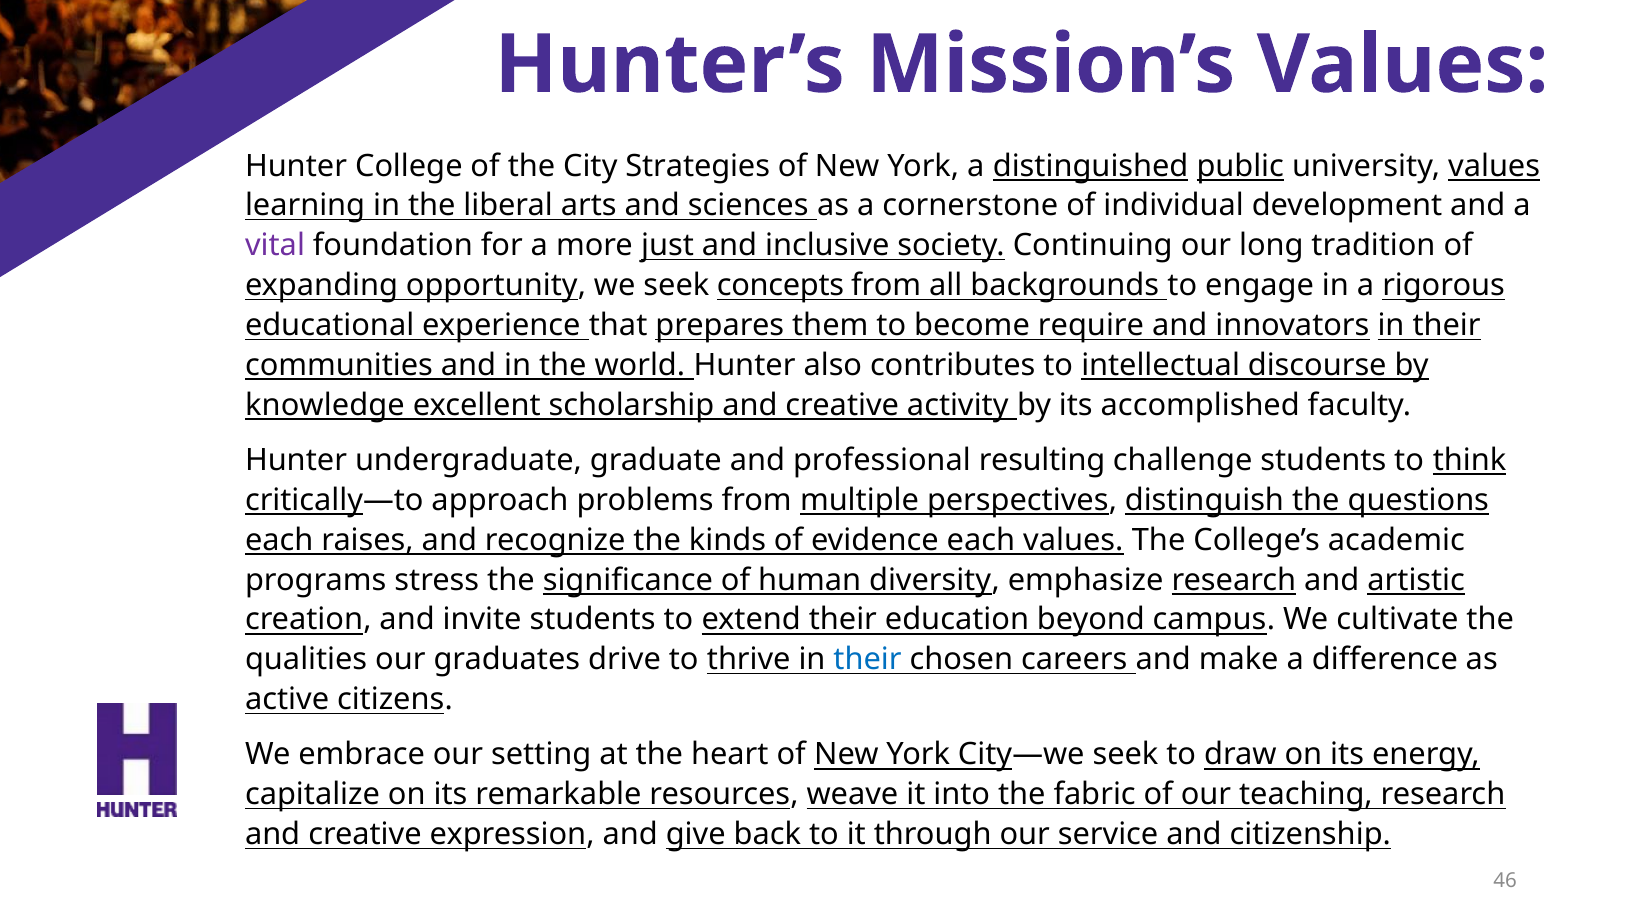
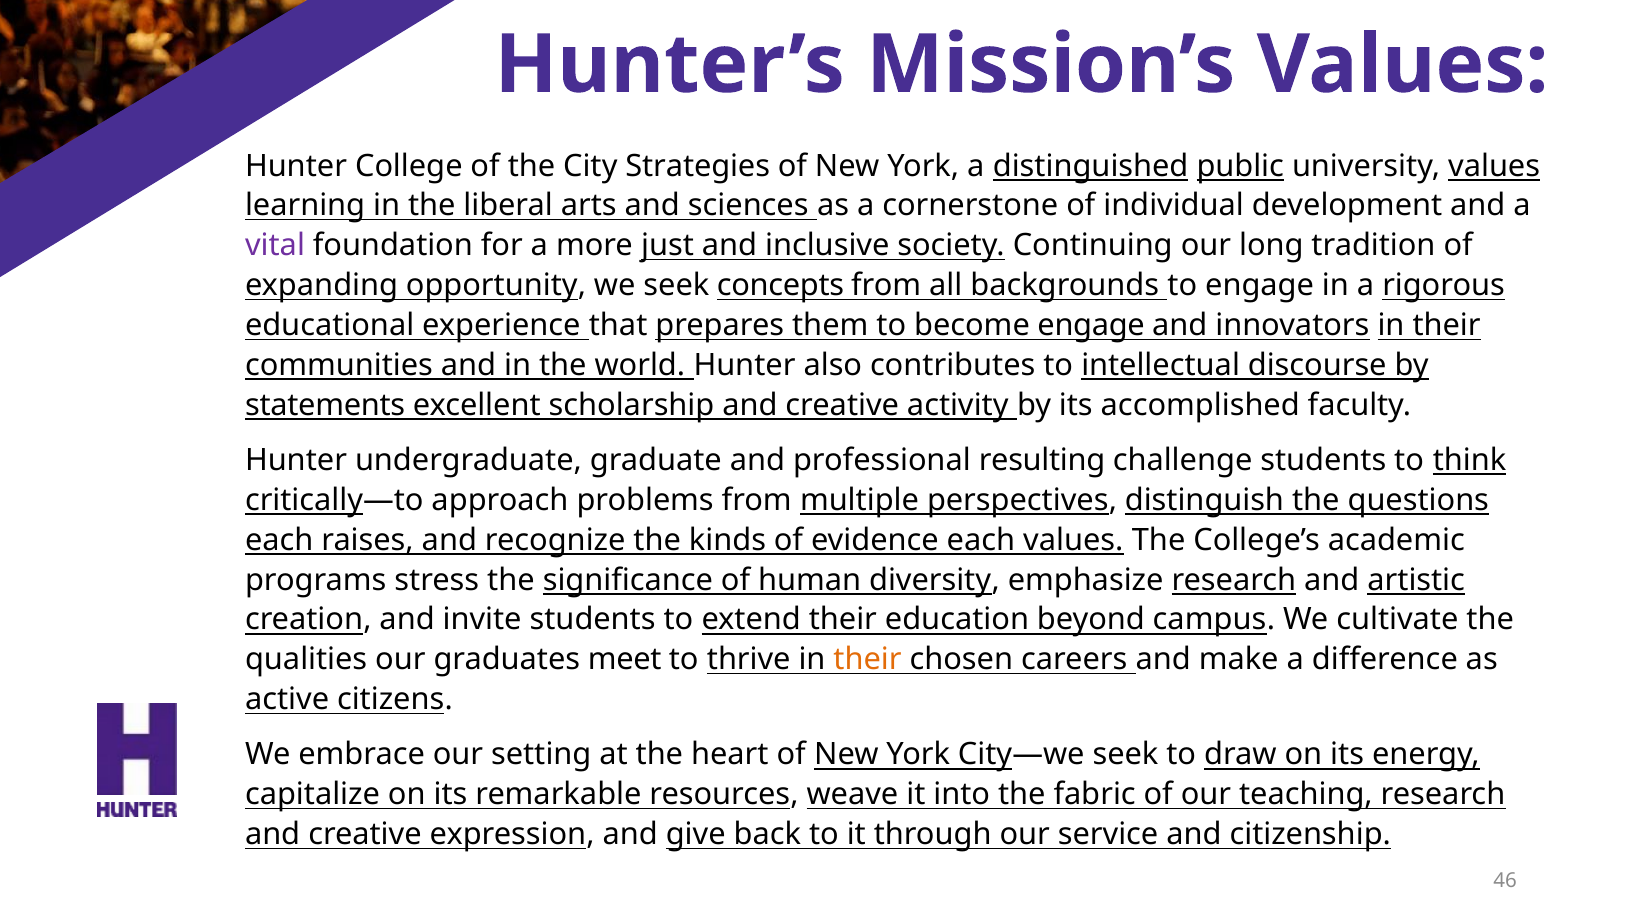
become require: require -> engage
knowledge: knowledge -> statements
drive: drive -> meet
their at (868, 659) colour: blue -> orange
